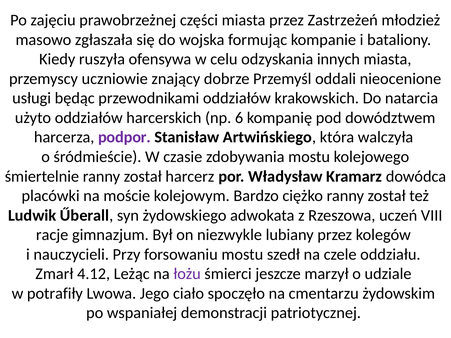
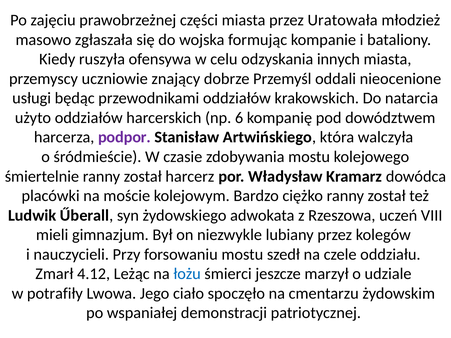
Zastrzeżeń: Zastrzeżeń -> Uratowała
racje: racje -> mieli
łożu colour: purple -> blue
